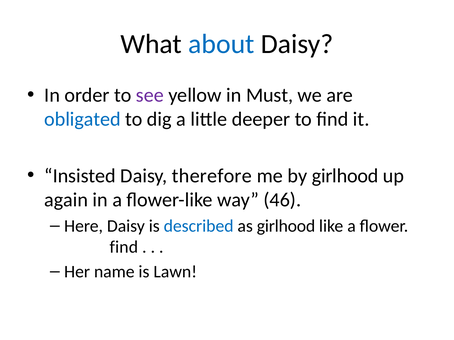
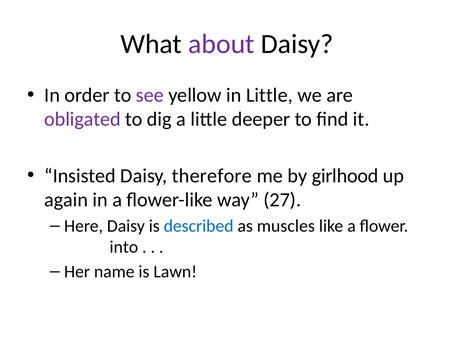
about colour: blue -> purple
in Must: Must -> Little
obligated colour: blue -> purple
46: 46 -> 27
as girlhood: girlhood -> muscles
find at (124, 247): find -> into
